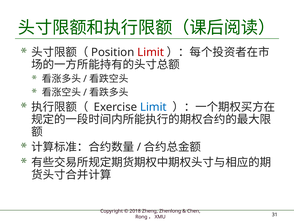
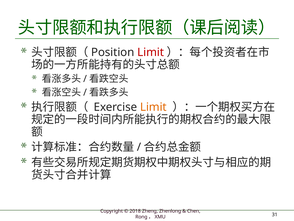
Limit at (153, 107) colour: blue -> orange
